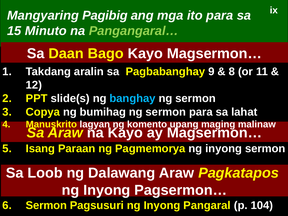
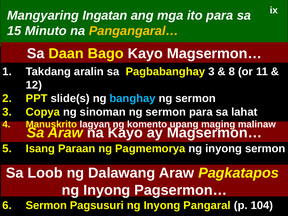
Pagibig: Pagibig -> Ingatan
Pangangaral… colour: light green -> yellow
Pagbabanghay 9: 9 -> 3
bumihag: bumihag -> sinoman
